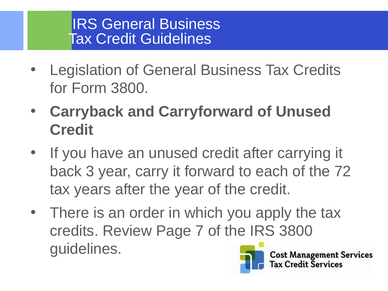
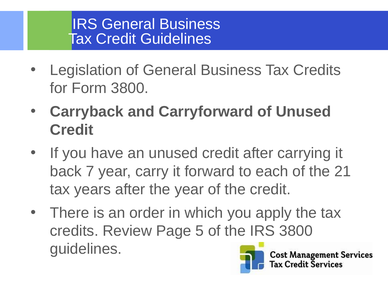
3: 3 -> 7
72: 72 -> 21
7: 7 -> 5
